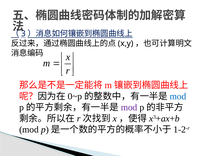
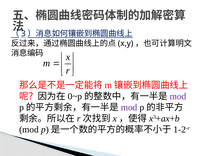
mod at (178, 96) colour: blue -> purple
